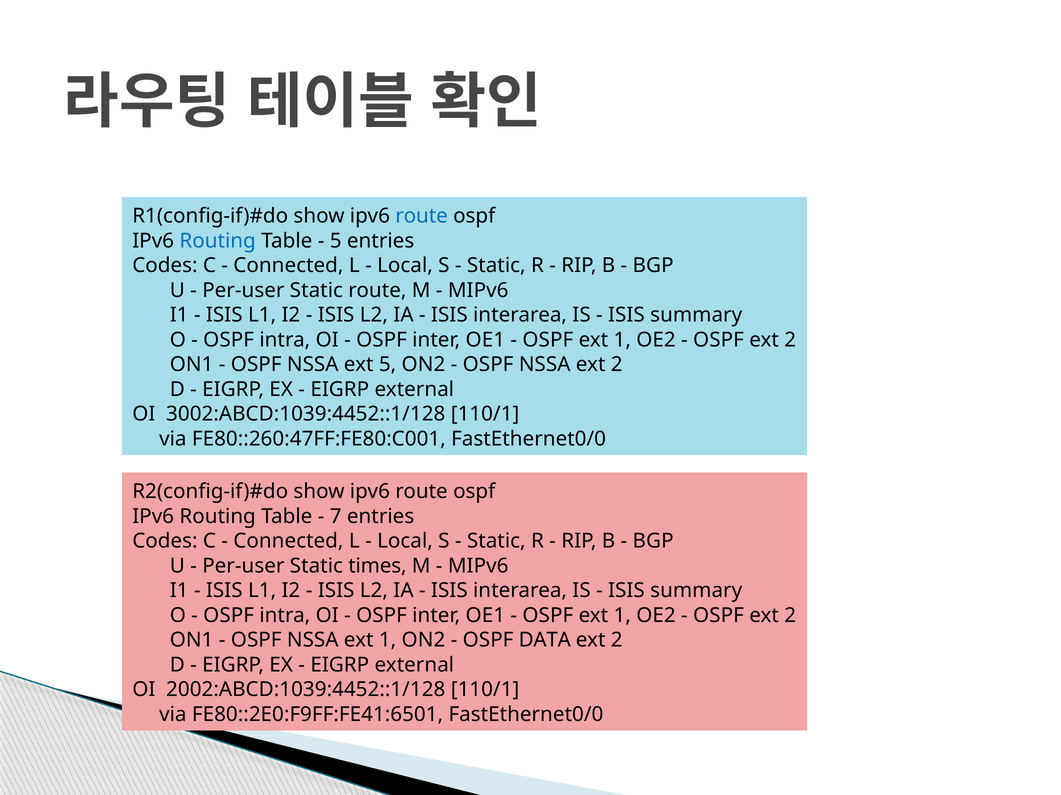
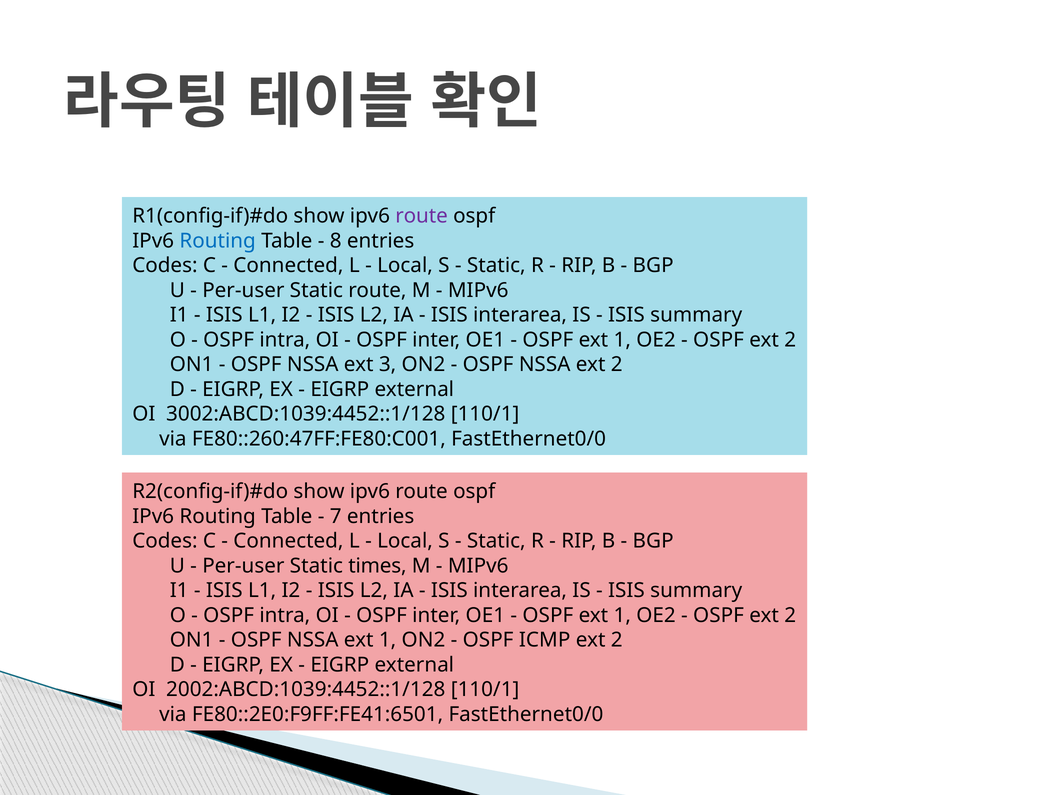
route at (422, 216) colour: blue -> purple
5 at (336, 241): 5 -> 8
ext 5: 5 -> 3
DATA: DATA -> ICMP
